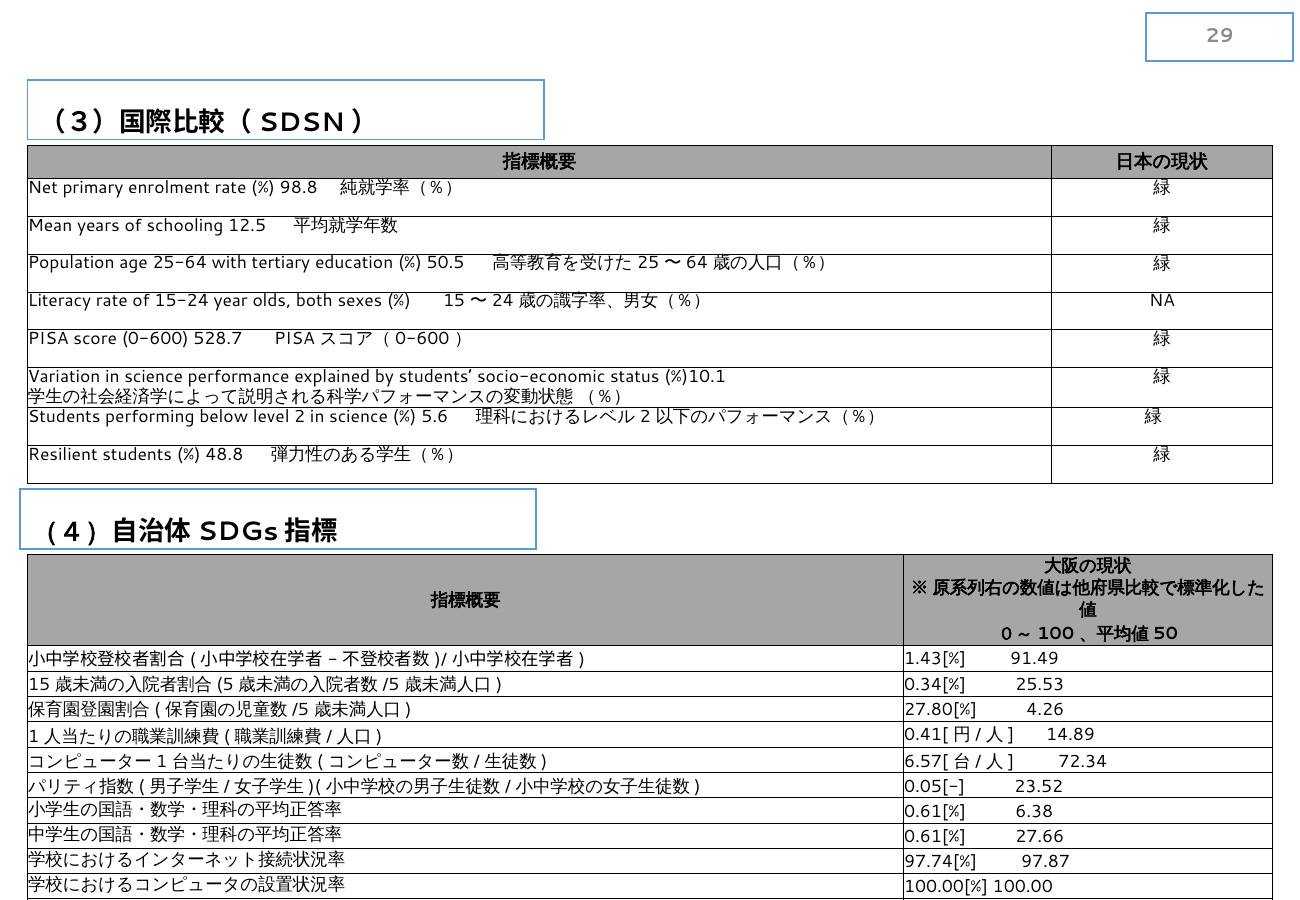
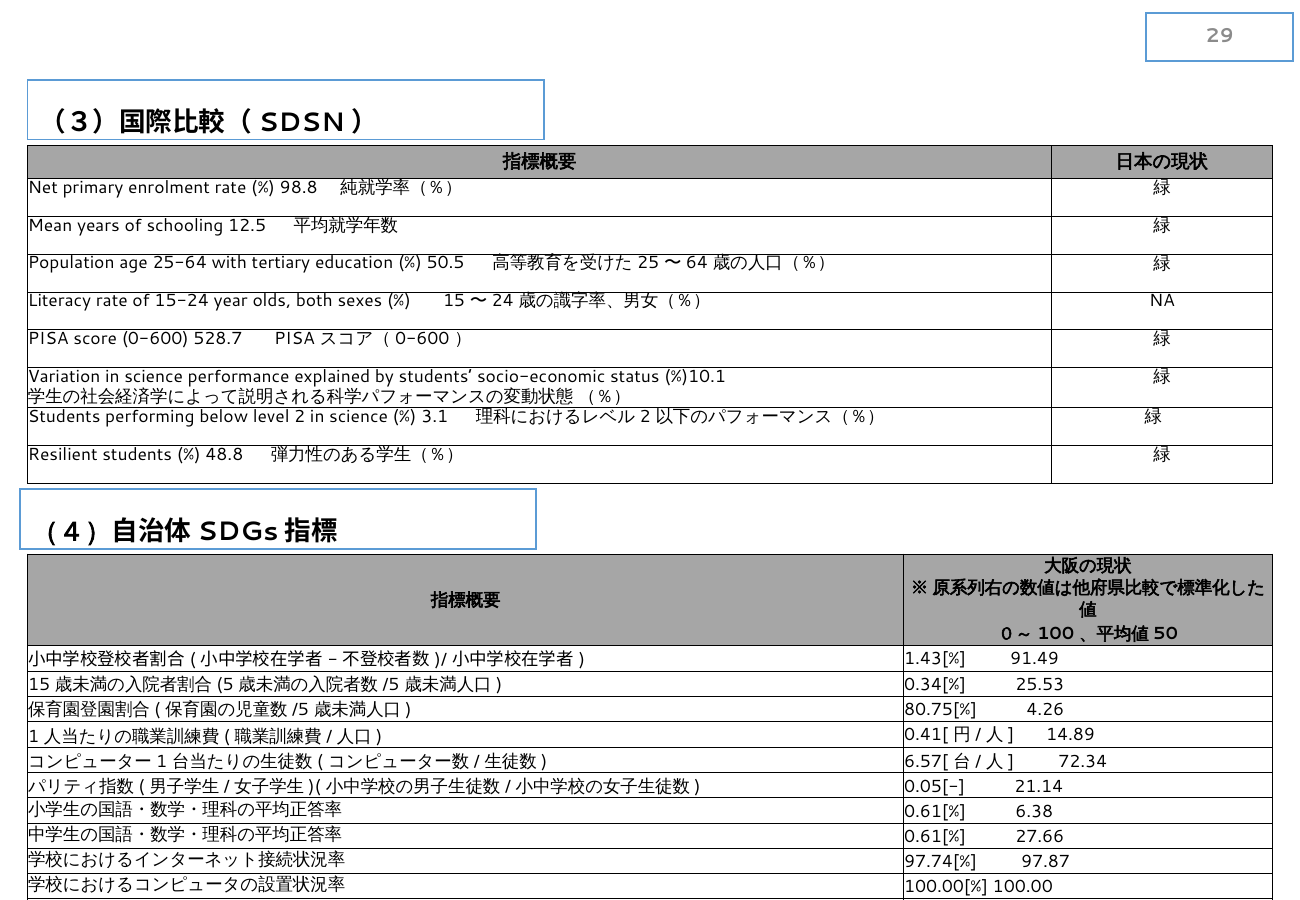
5.6: 5.6 -> 3.1
27.80[%: 27.80[% -> 80.75[%
23.52: 23.52 -> 21.14
